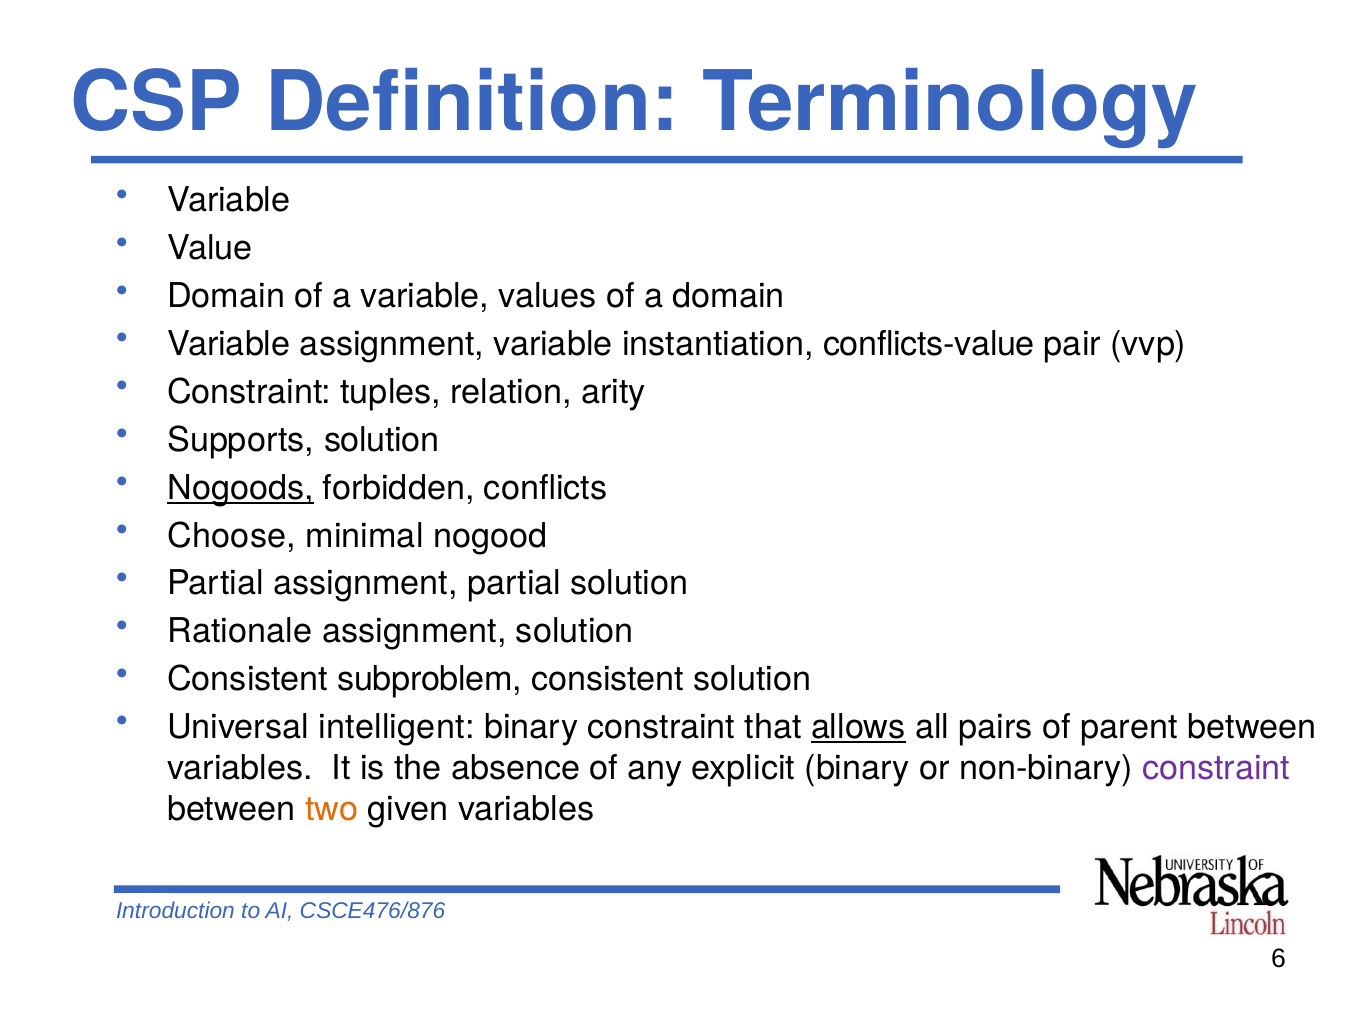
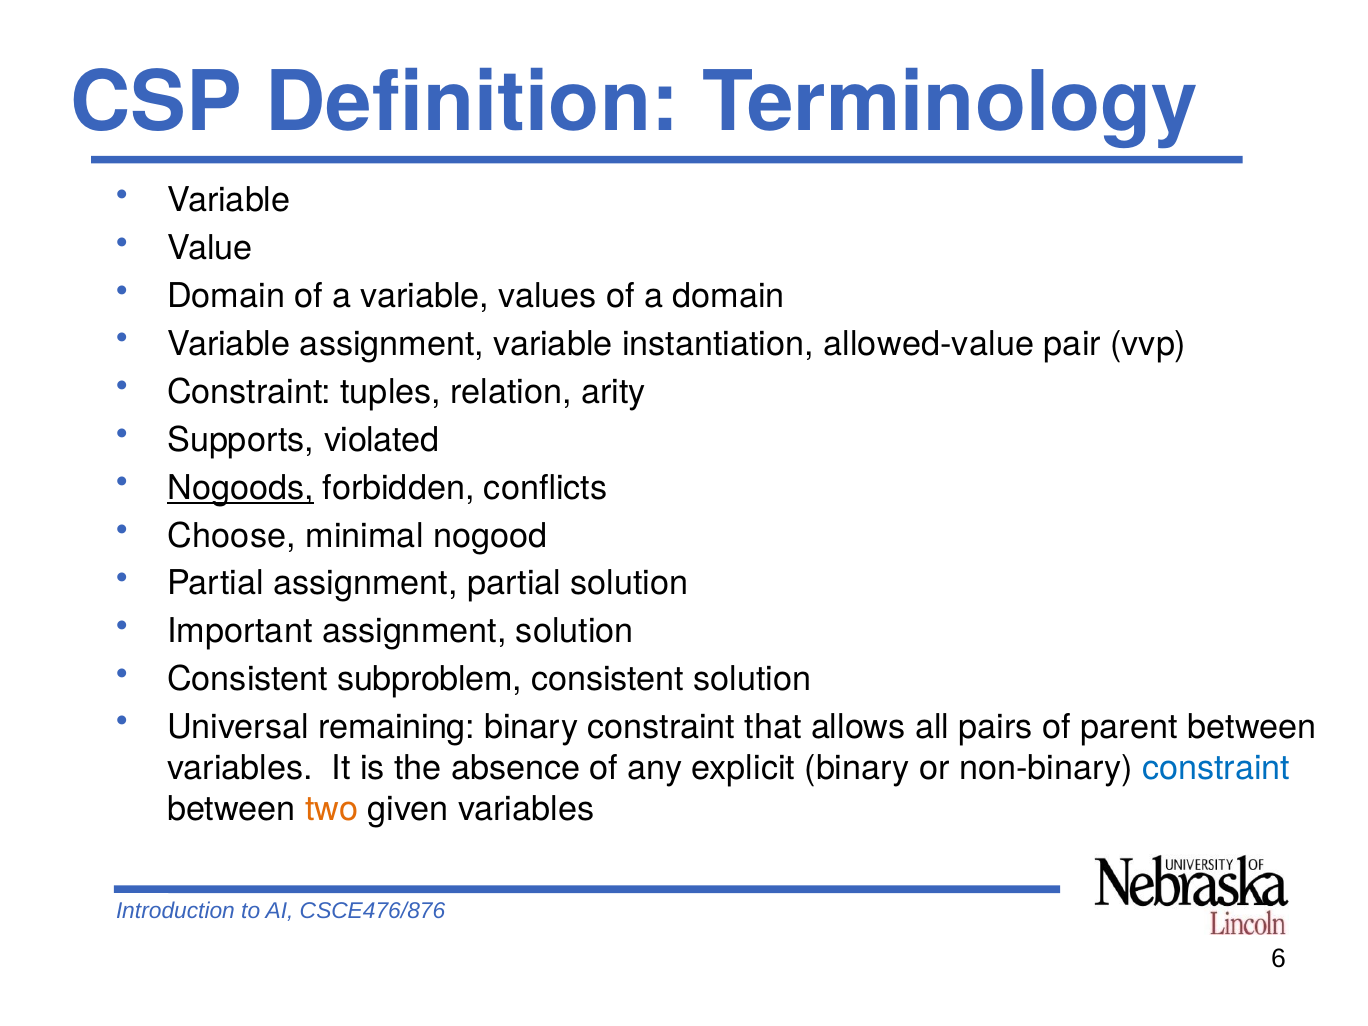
conflicts-value: conflicts-value -> allowed-value
Supports solution: solution -> violated
Rationale: Rationale -> Important
intelligent: intelligent -> remaining
allows underline: present -> none
constraint at (1216, 768) colour: purple -> blue
